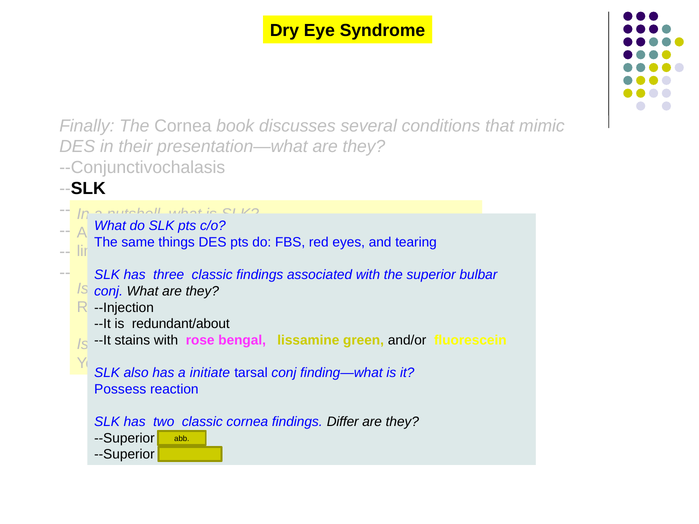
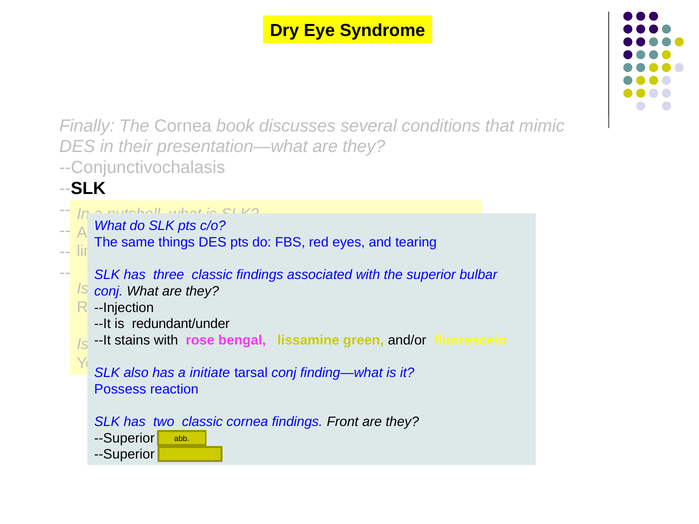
redundant/about: redundant/about -> redundant/under
Differ: Differ -> Front
